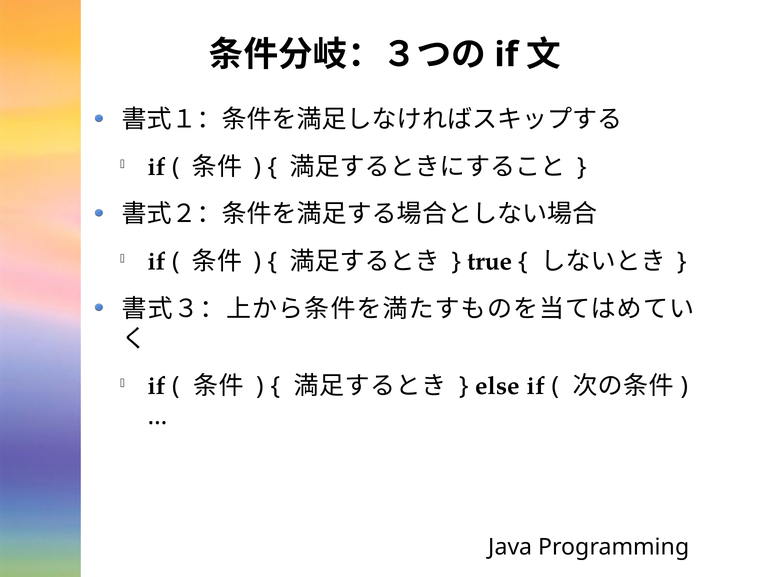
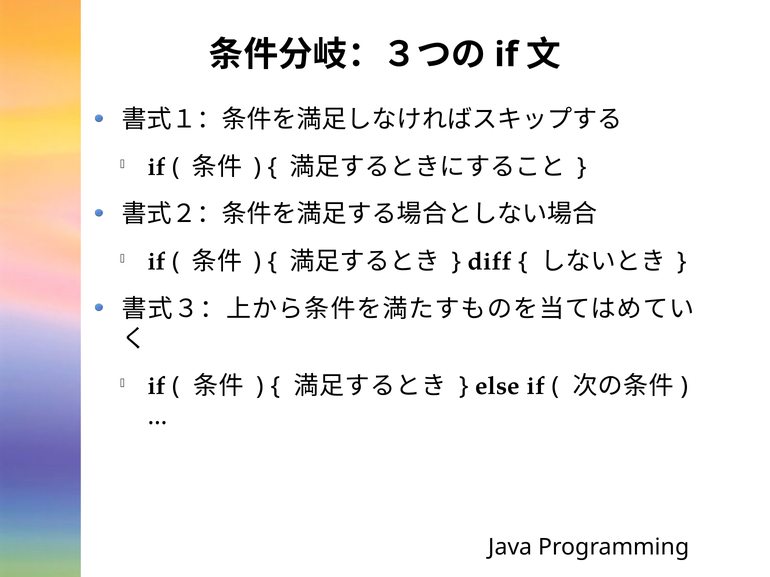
true: true -> diff
